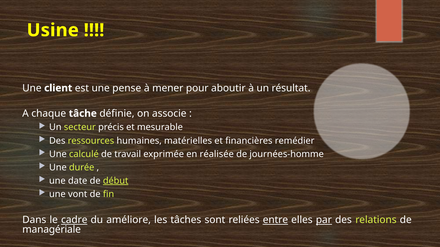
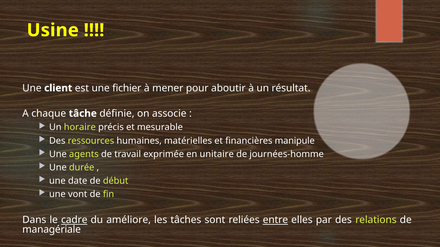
pense: pense -> fichier
secteur: secteur -> horaire
remédier: remédier -> manipule
calculé: calculé -> agents
réalisée: réalisée -> unitaire
début underline: present -> none
par underline: present -> none
